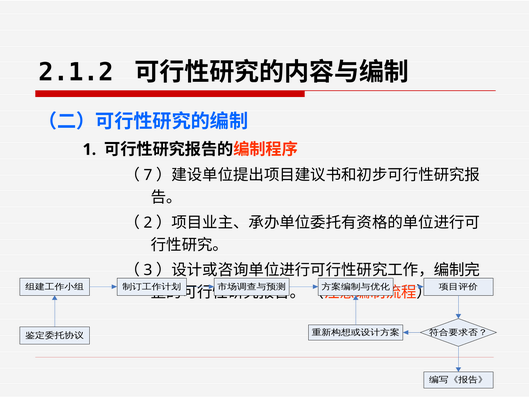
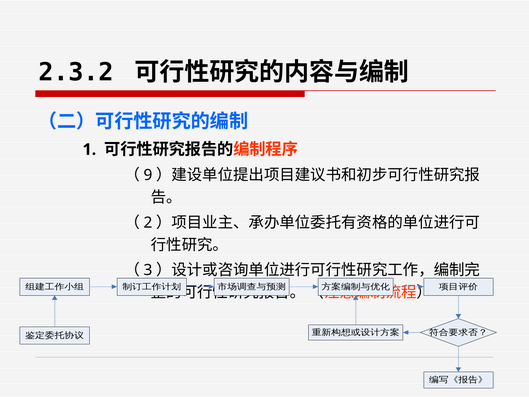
2.1.2: 2.1.2 -> 2.3.2
7: 7 -> 9
